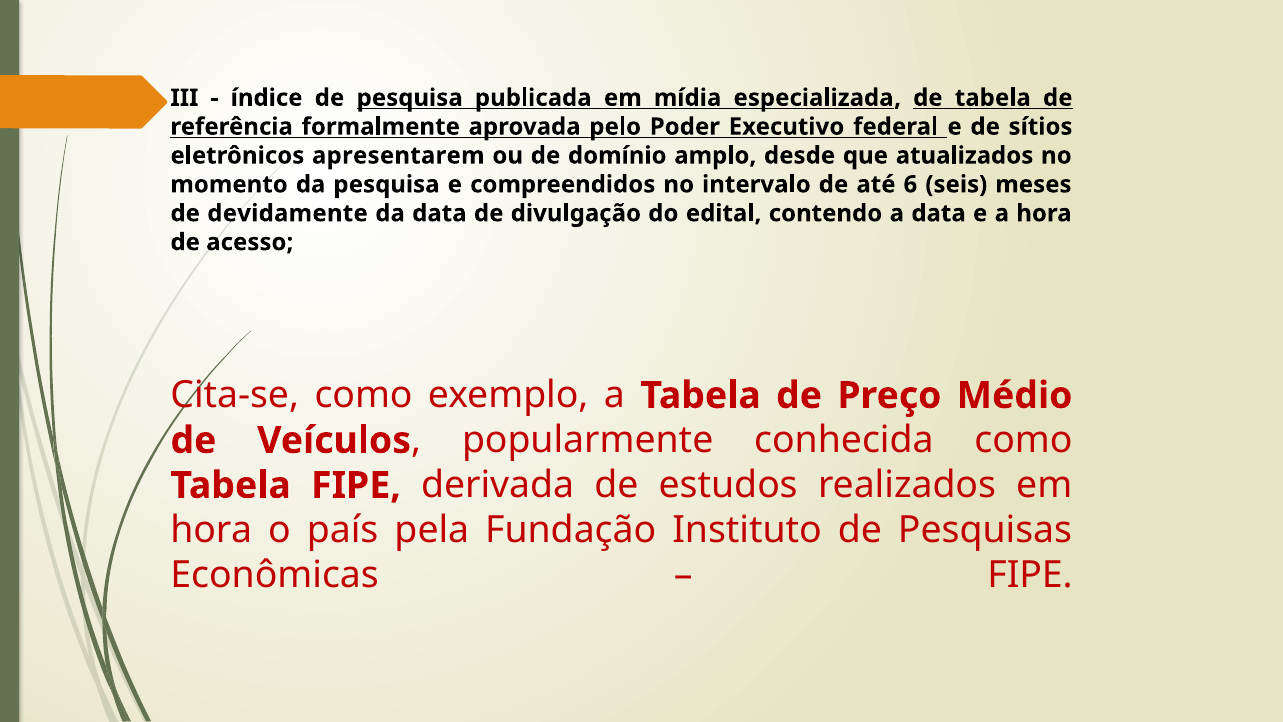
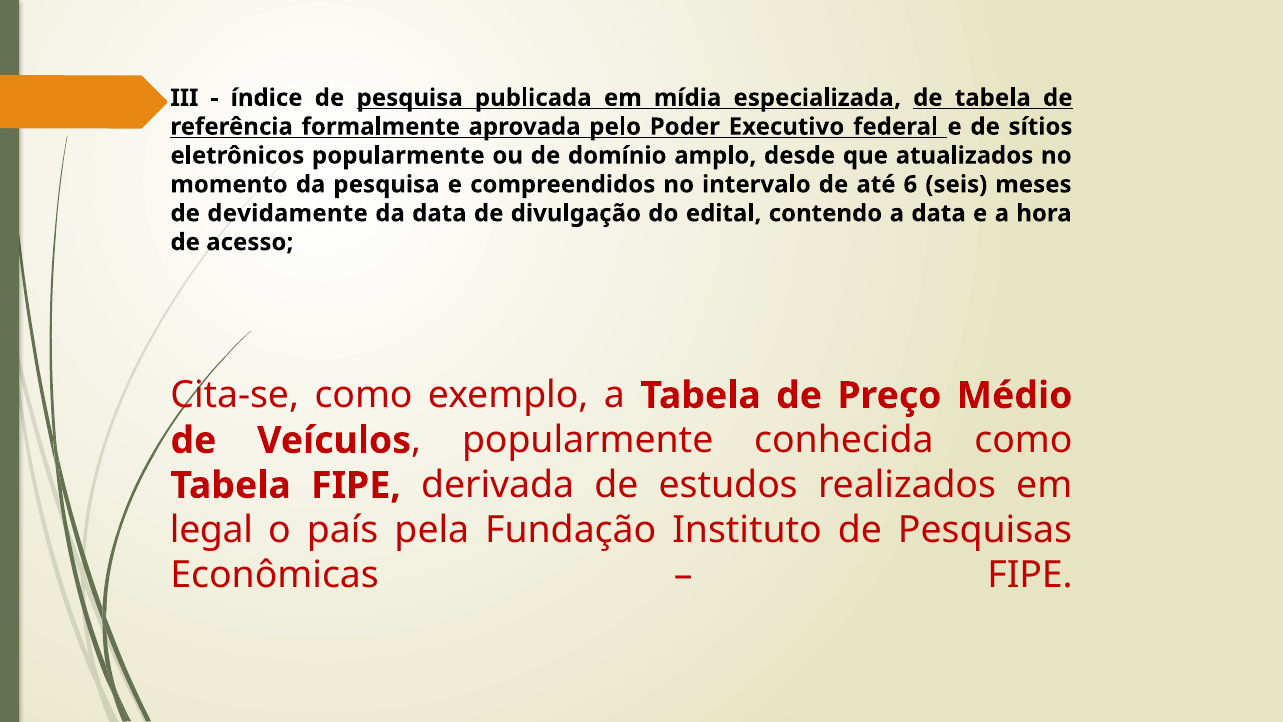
eletrônicos apresentarem: apresentarem -> popularmente
hora at (211, 530): hora -> legal
